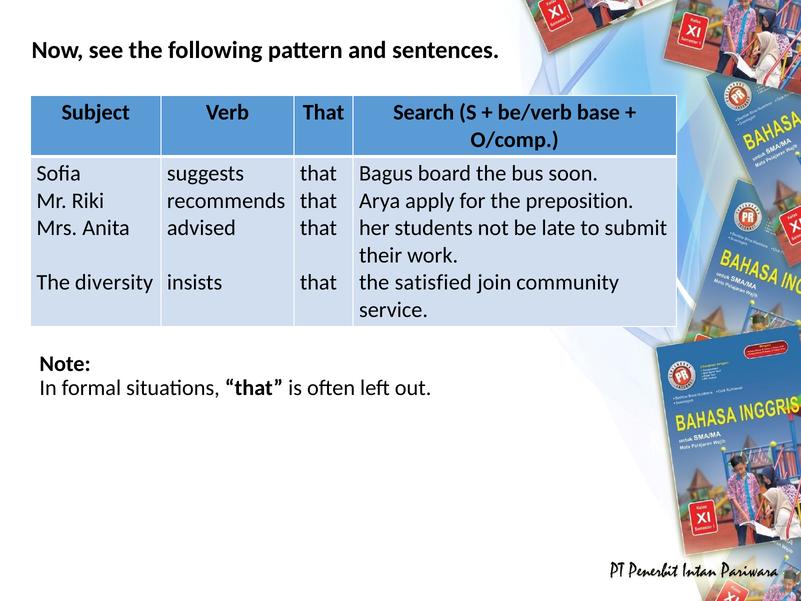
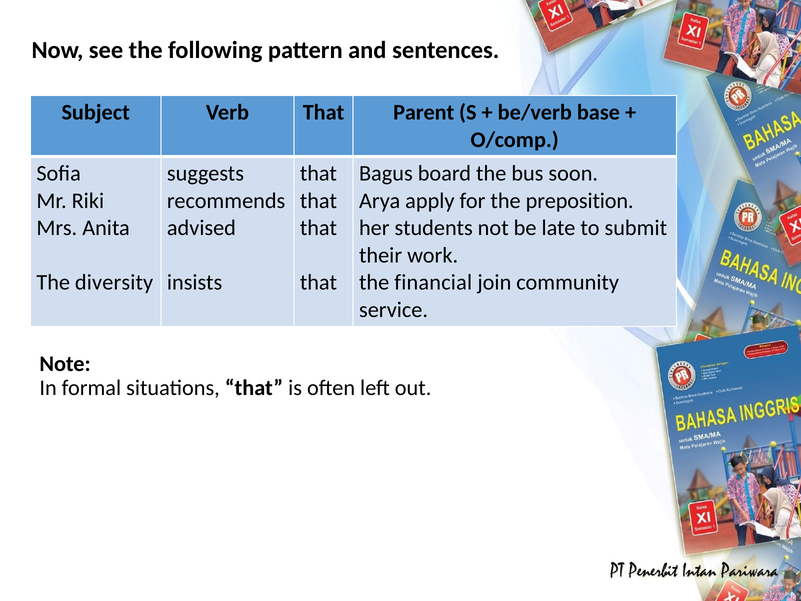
Search: Search -> Parent
satisfied: satisfied -> financial
